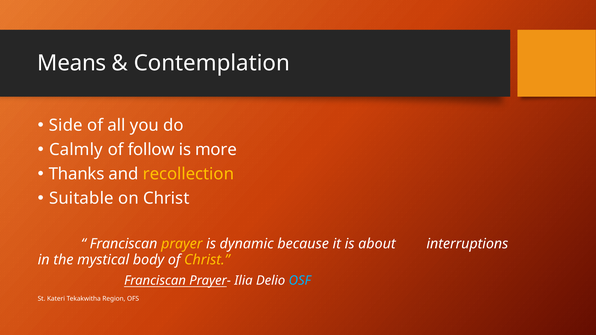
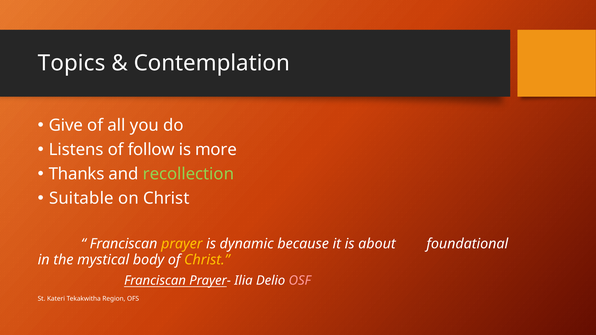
Means: Means -> Topics
Side: Side -> Give
Calmly: Calmly -> Listens
recollection colour: yellow -> light green
interruptions: interruptions -> foundational
OSF colour: light blue -> pink
